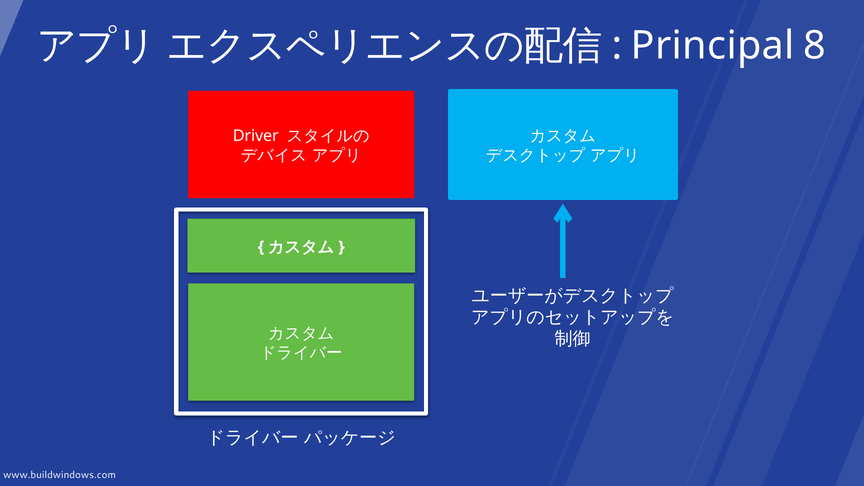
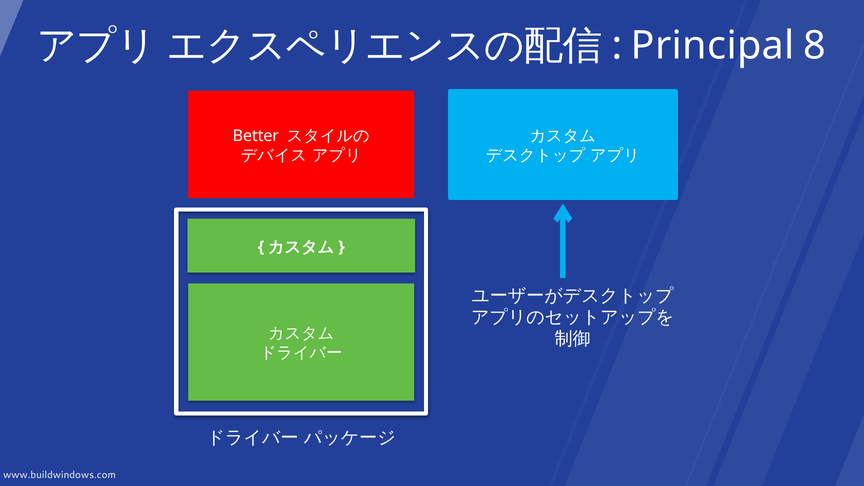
Driver: Driver -> Better
